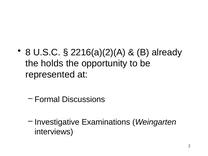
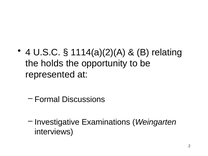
8: 8 -> 4
2216(a)(2)(A: 2216(a)(2)(A -> 1114(a)(2)(A
already: already -> relating
